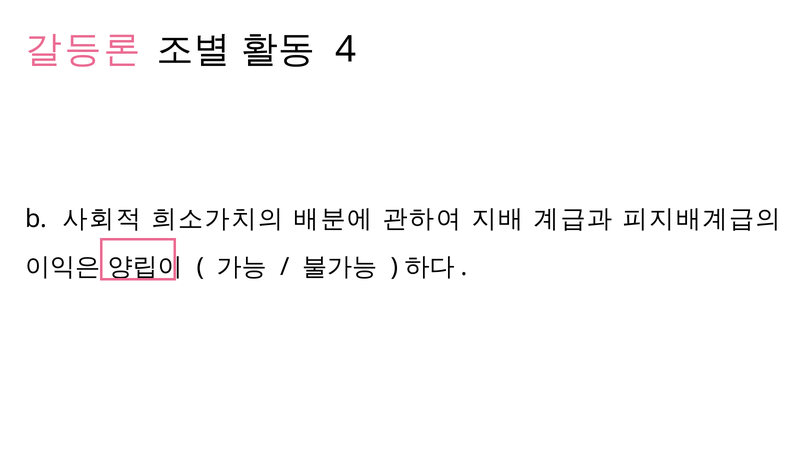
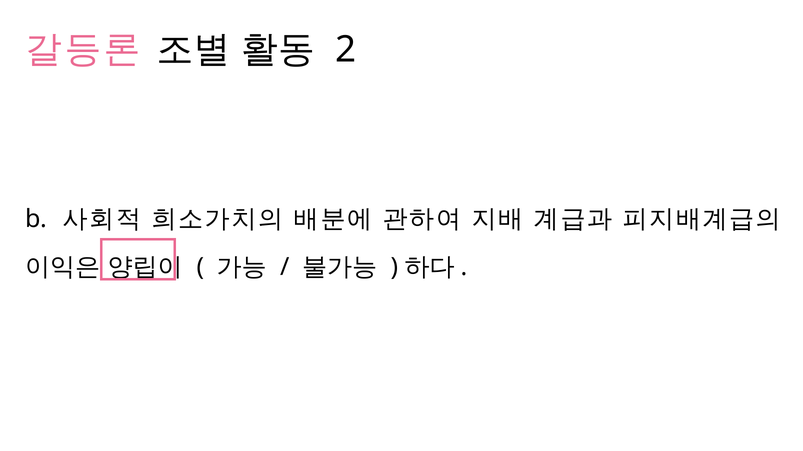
4: 4 -> 2
